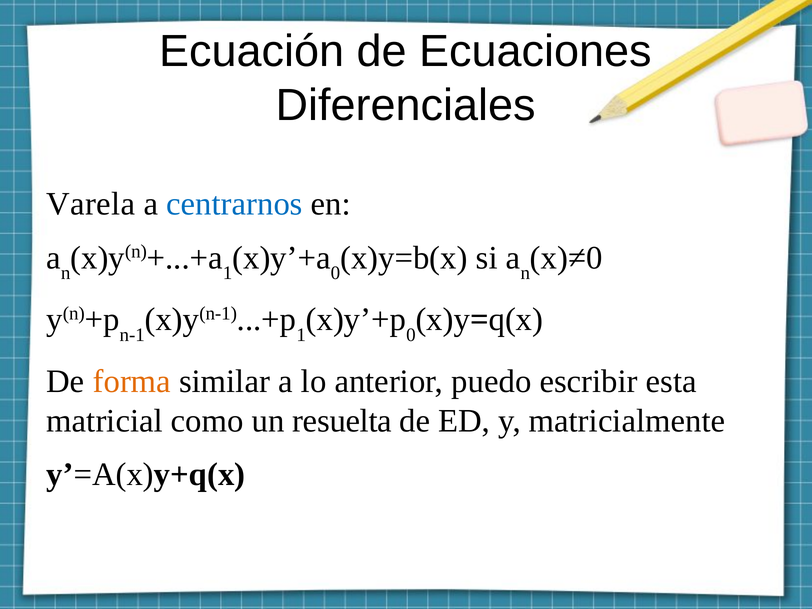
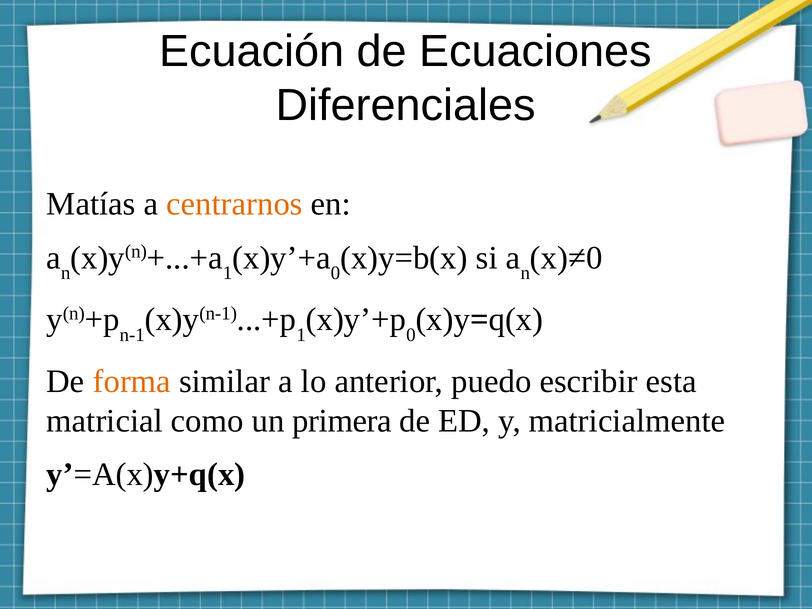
Varela: Varela -> Matías
centrarnos colour: blue -> orange
resuelta: resuelta -> primera
